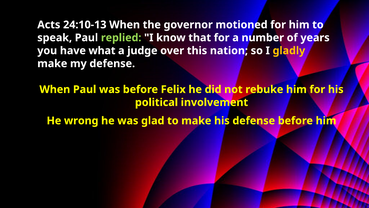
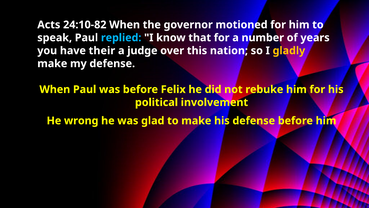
24:10-13: 24:10-13 -> 24:10-82
replied colour: light green -> light blue
what: what -> their
